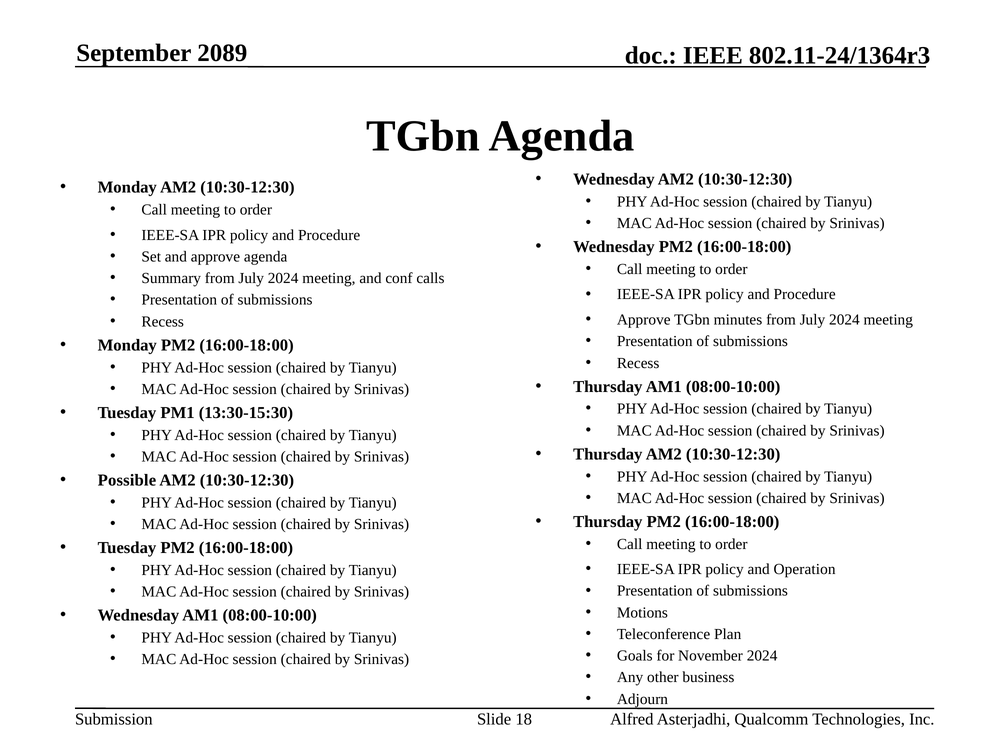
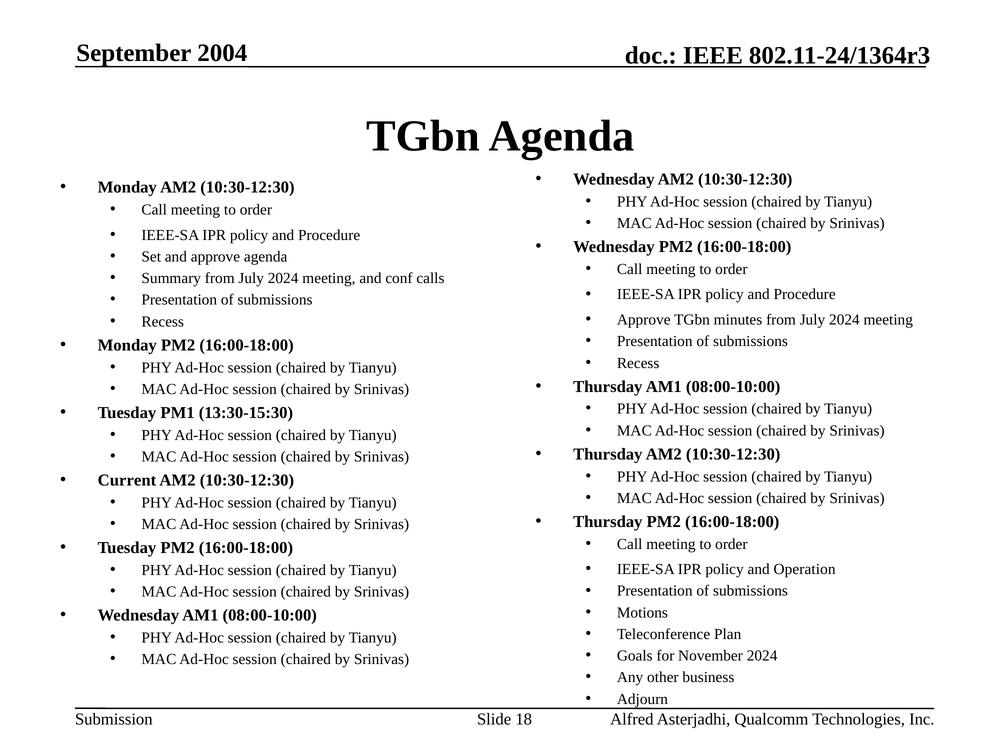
2089: 2089 -> 2004
Possible: Possible -> Current
